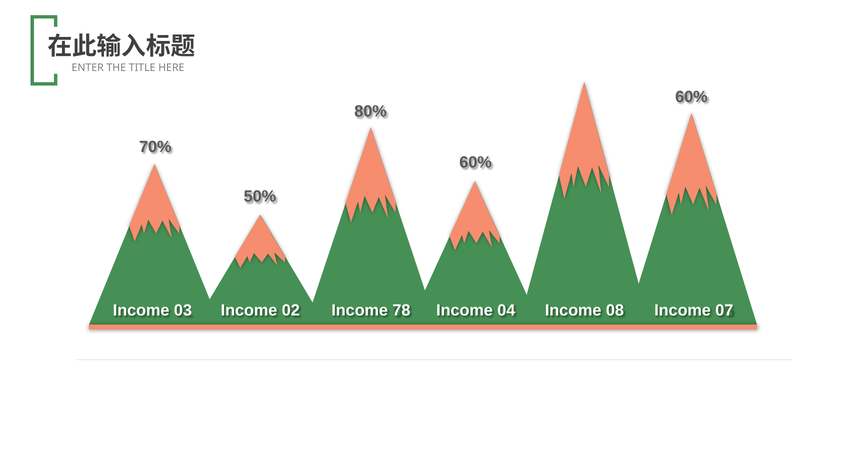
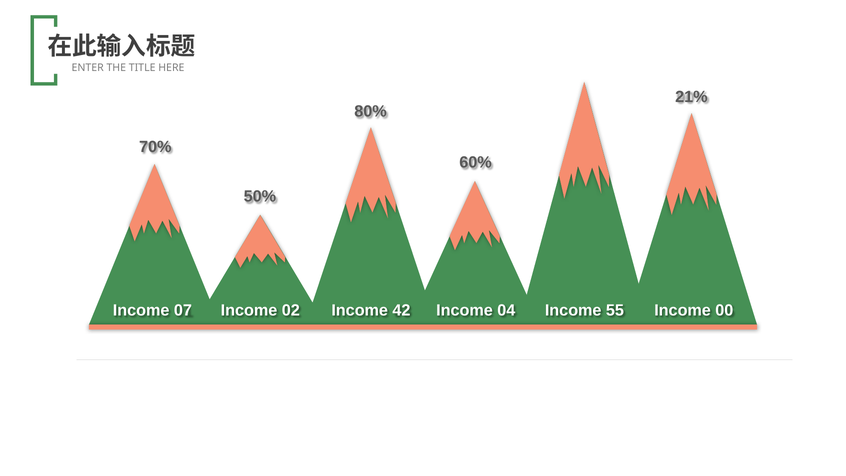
60% at (691, 97): 60% -> 21%
03: 03 -> 07
78: 78 -> 42
08: 08 -> 55
07: 07 -> 00
